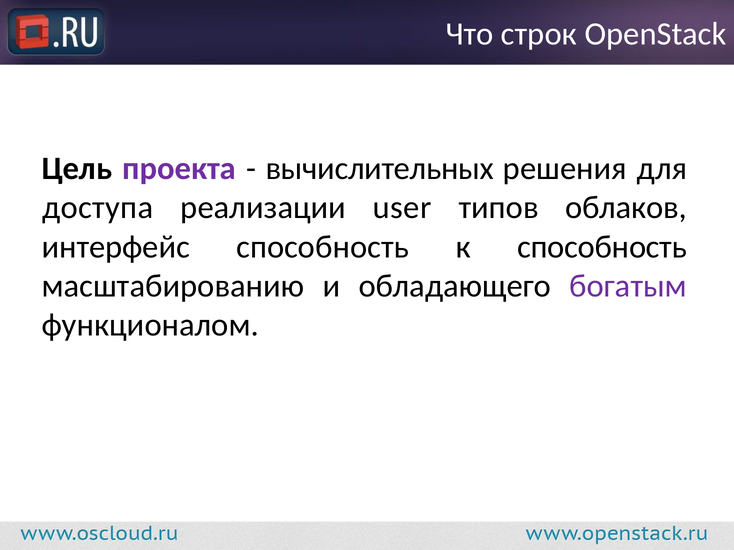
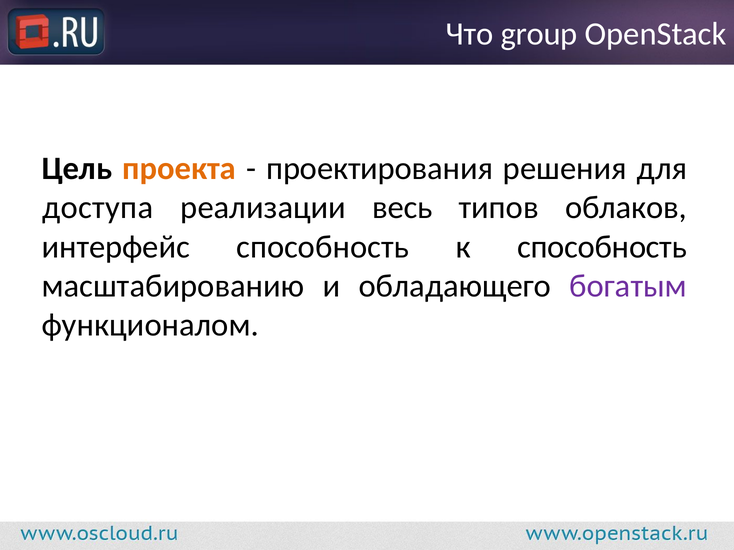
строк: строк -> group
проекта colour: purple -> orange
вычислительных: вычислительных -> проектирования
user: user -> весь
